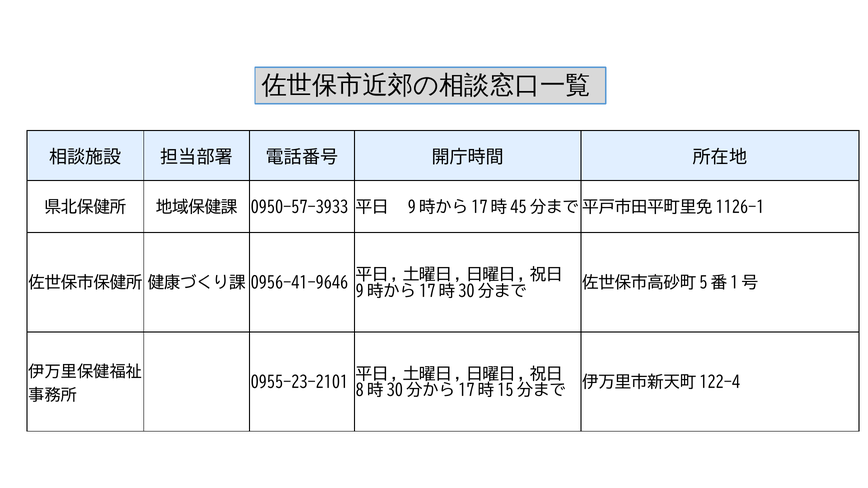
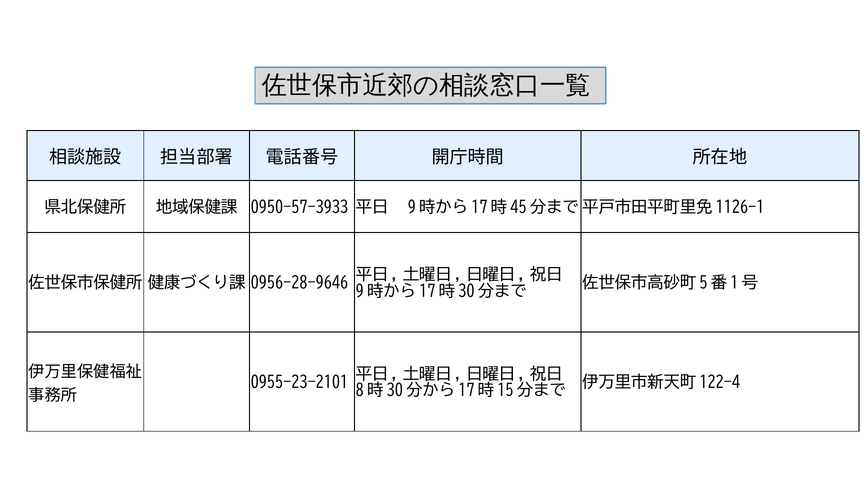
0956-41-9646: 0956-41-9646 -> 0956-28-9646
